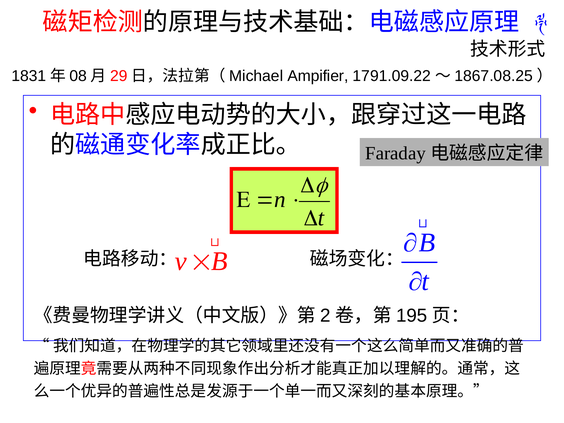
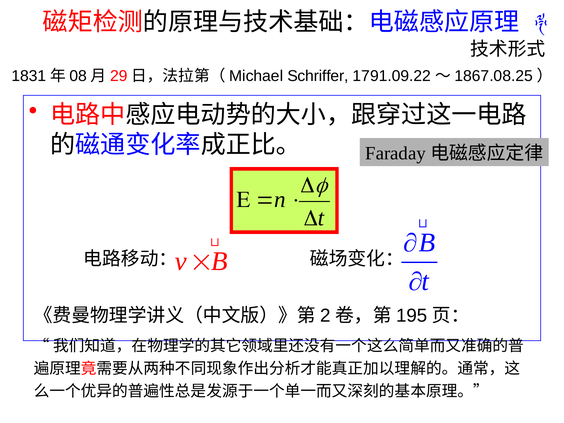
Ampifier: Ampifier -> Schriffer
